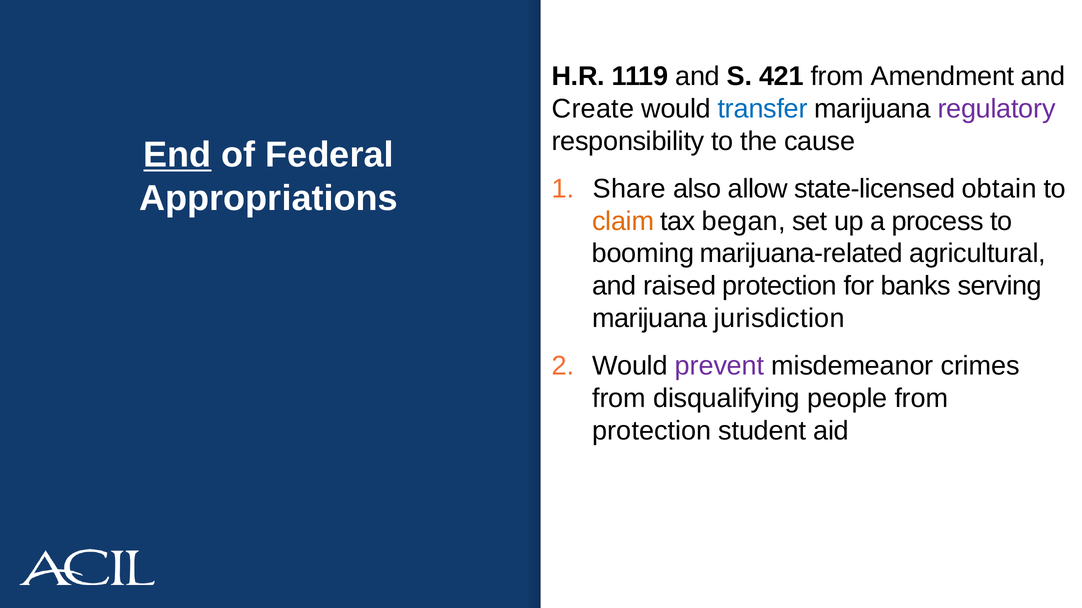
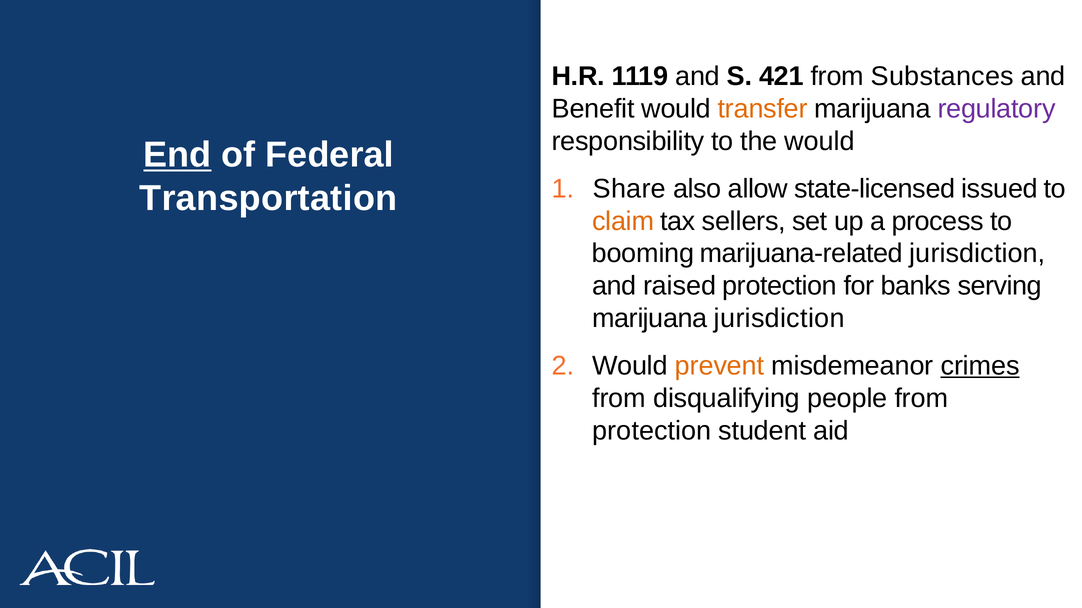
Amendment: Amendment -> Substances
Create: Create -> Benefit
transfer colour: blue -> orange
the cause: cause -> would
obtain: obtain -> issued
Appropriations: Appropriations -> Transportation
began: began -> sellers
marijuana-related agricultural: agricultural -> jurisdiction
prevent colour: purple -> orange
crimes underline: none -> present
